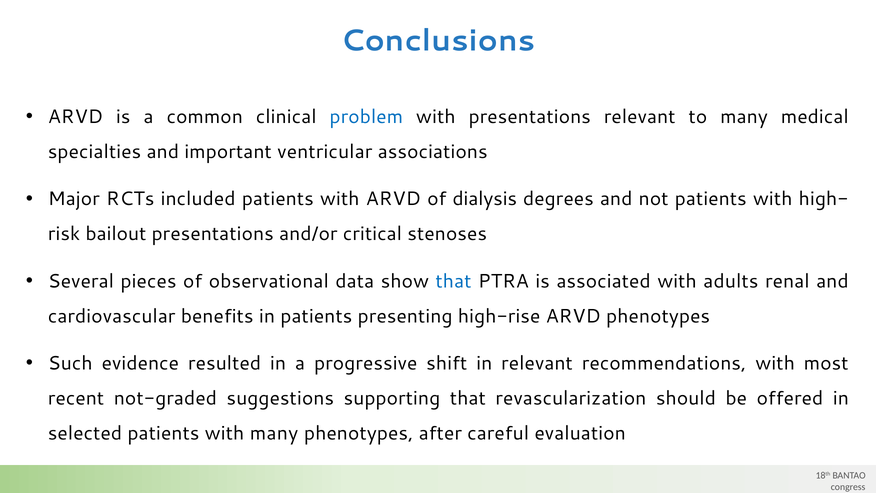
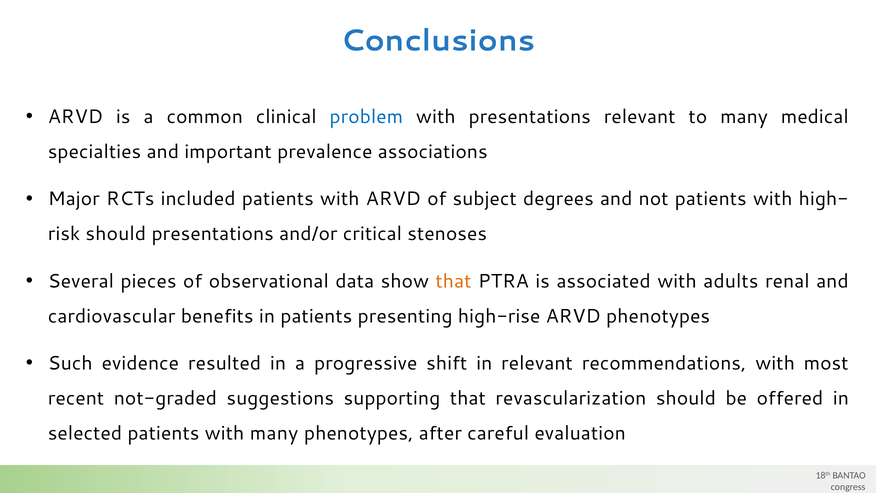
ventricular: ventricular -> prevalence
dialysis: dialysis -> subject
bailout at (116, 234): bailout -> should
that at (453, 281) colour: blue -> orange
